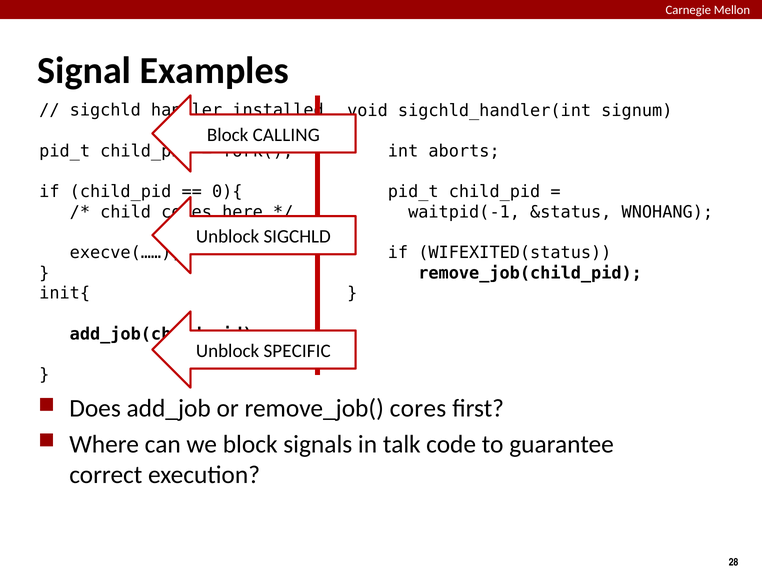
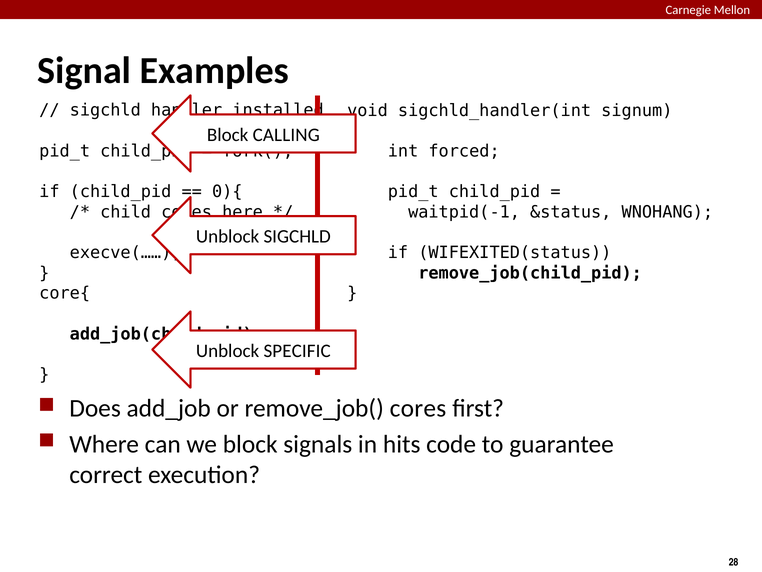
aborts: aborts -> forced
init{: init{ -> core{
talk: talk -> hits
